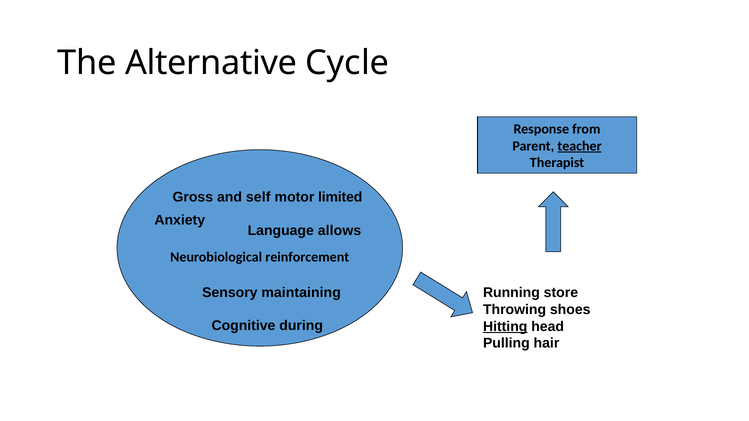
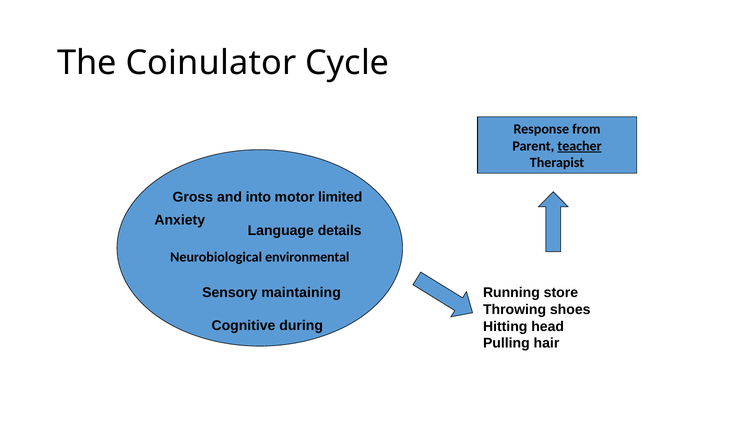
Alternative: Alternative -> Coinulator
self: self -> into
allows: allows -> details
reinforcement: reinforcement -> environmental
Hitting underline: present -> none
